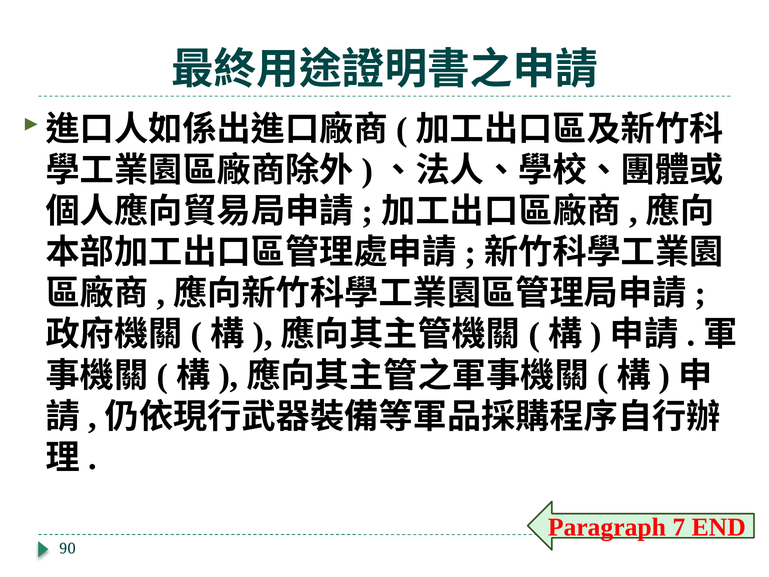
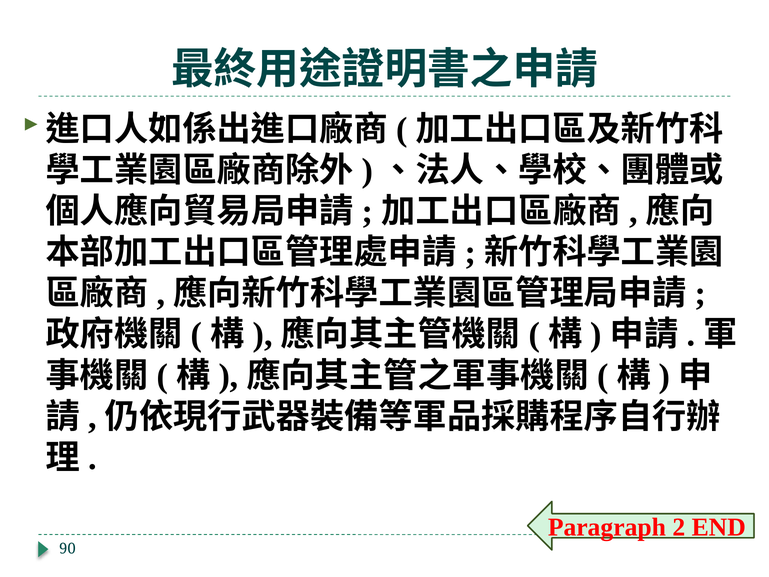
7: 7 -> 2
